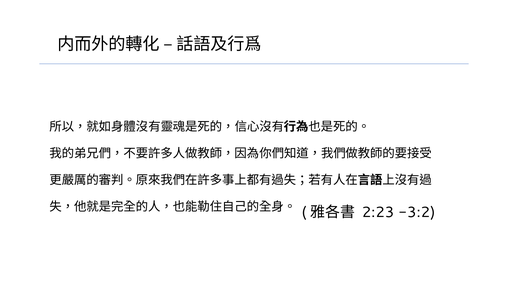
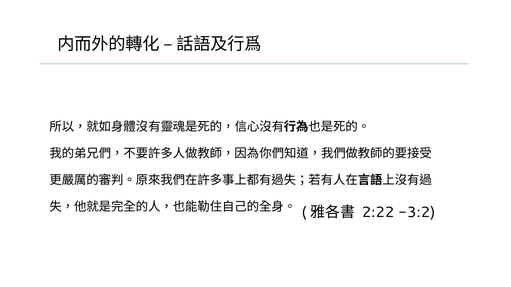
2:23: 2:23 -> 2:22
